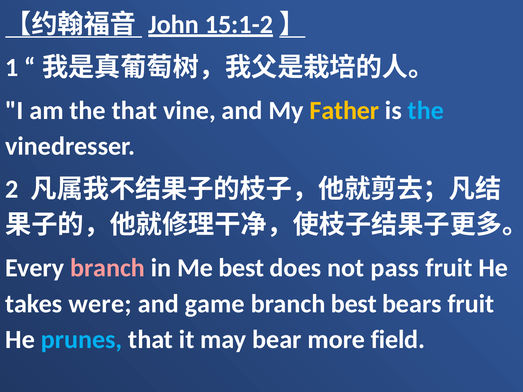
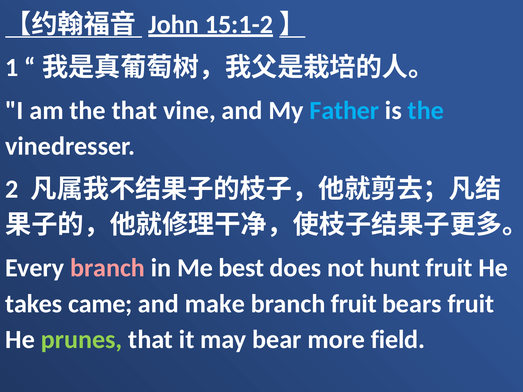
Father colour: yellow -> light blue
pass: pass -> hunt
were: were -> came
game: game -> make
branch best: best -> fruit
prunes colour: light blue -> light green
